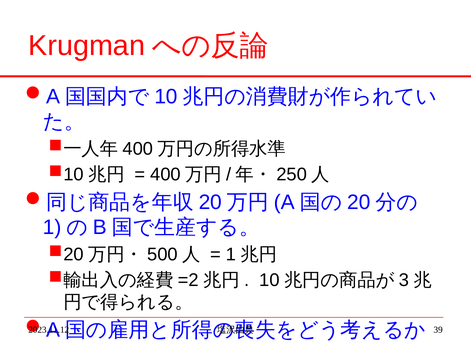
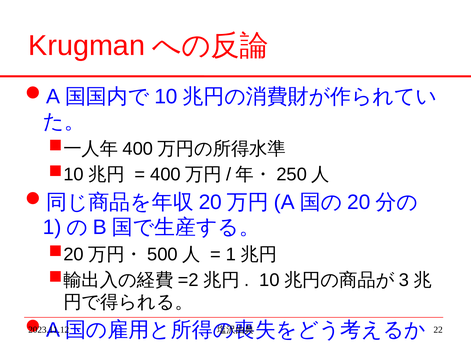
39: 39 -> 22
